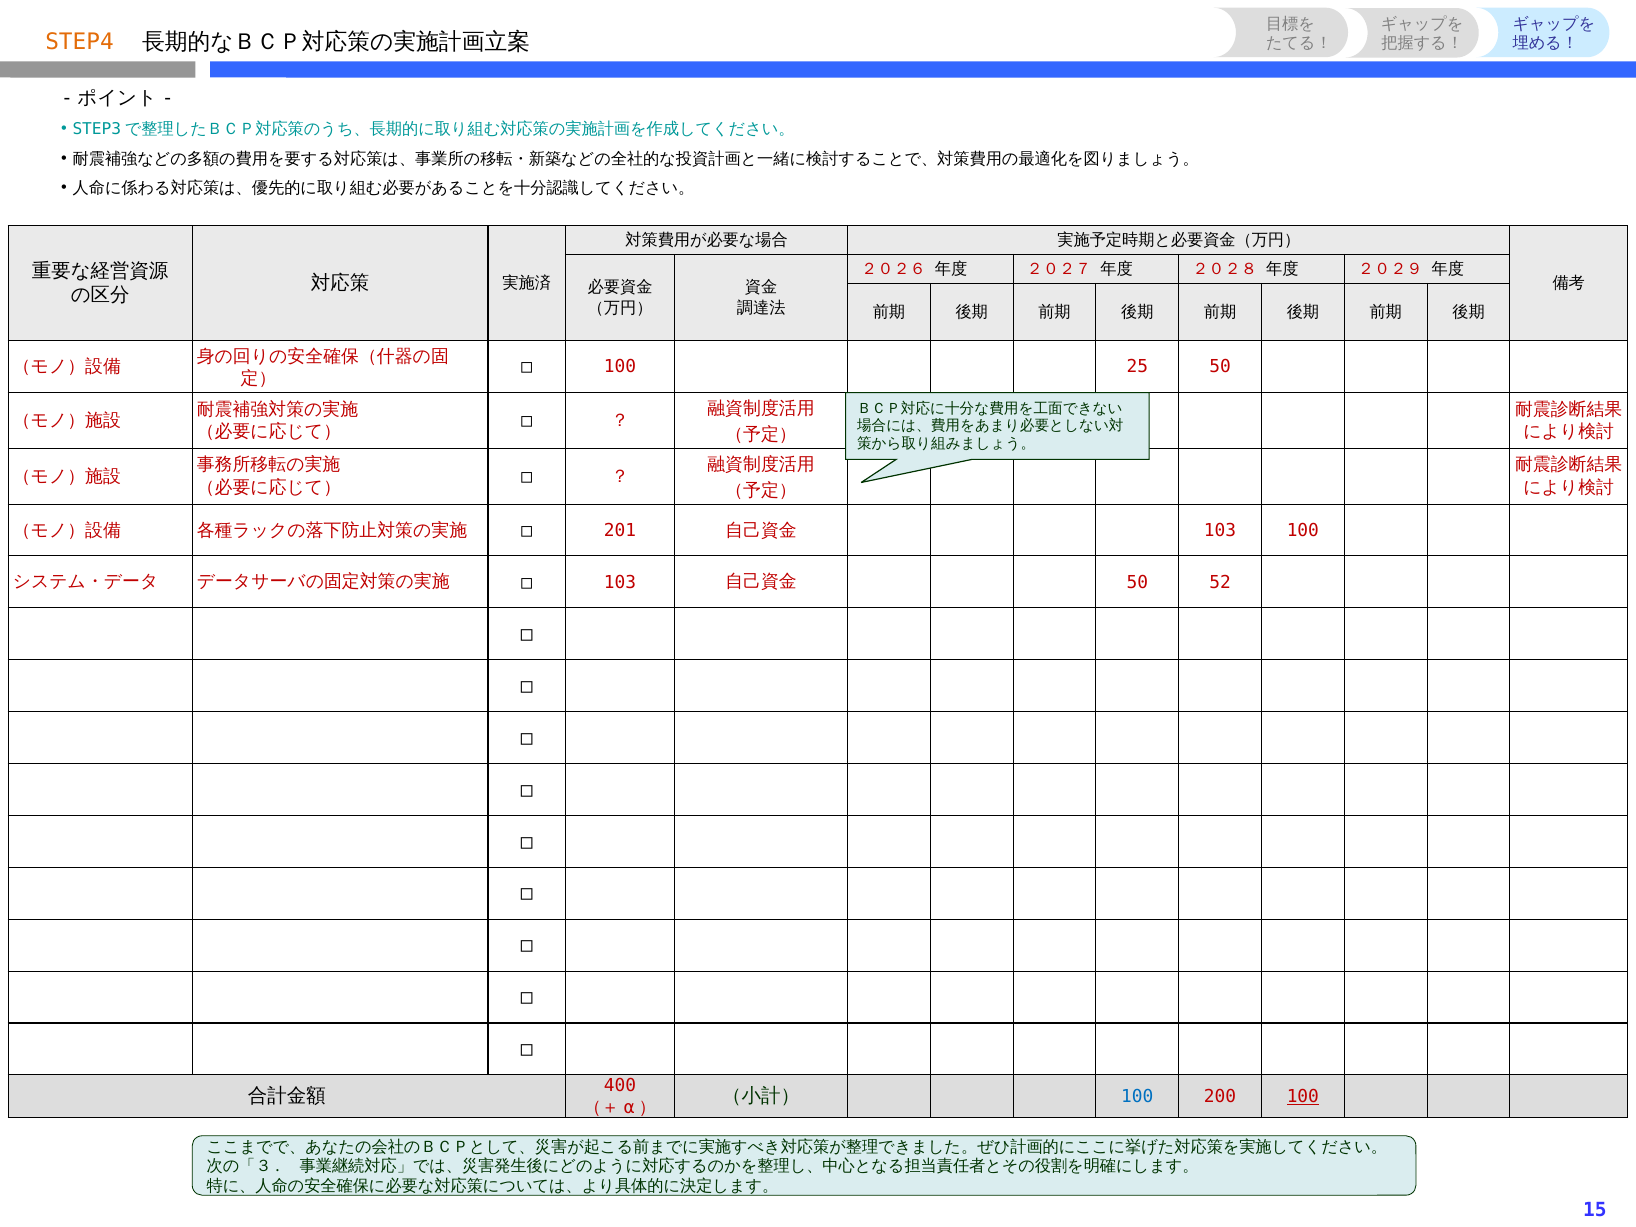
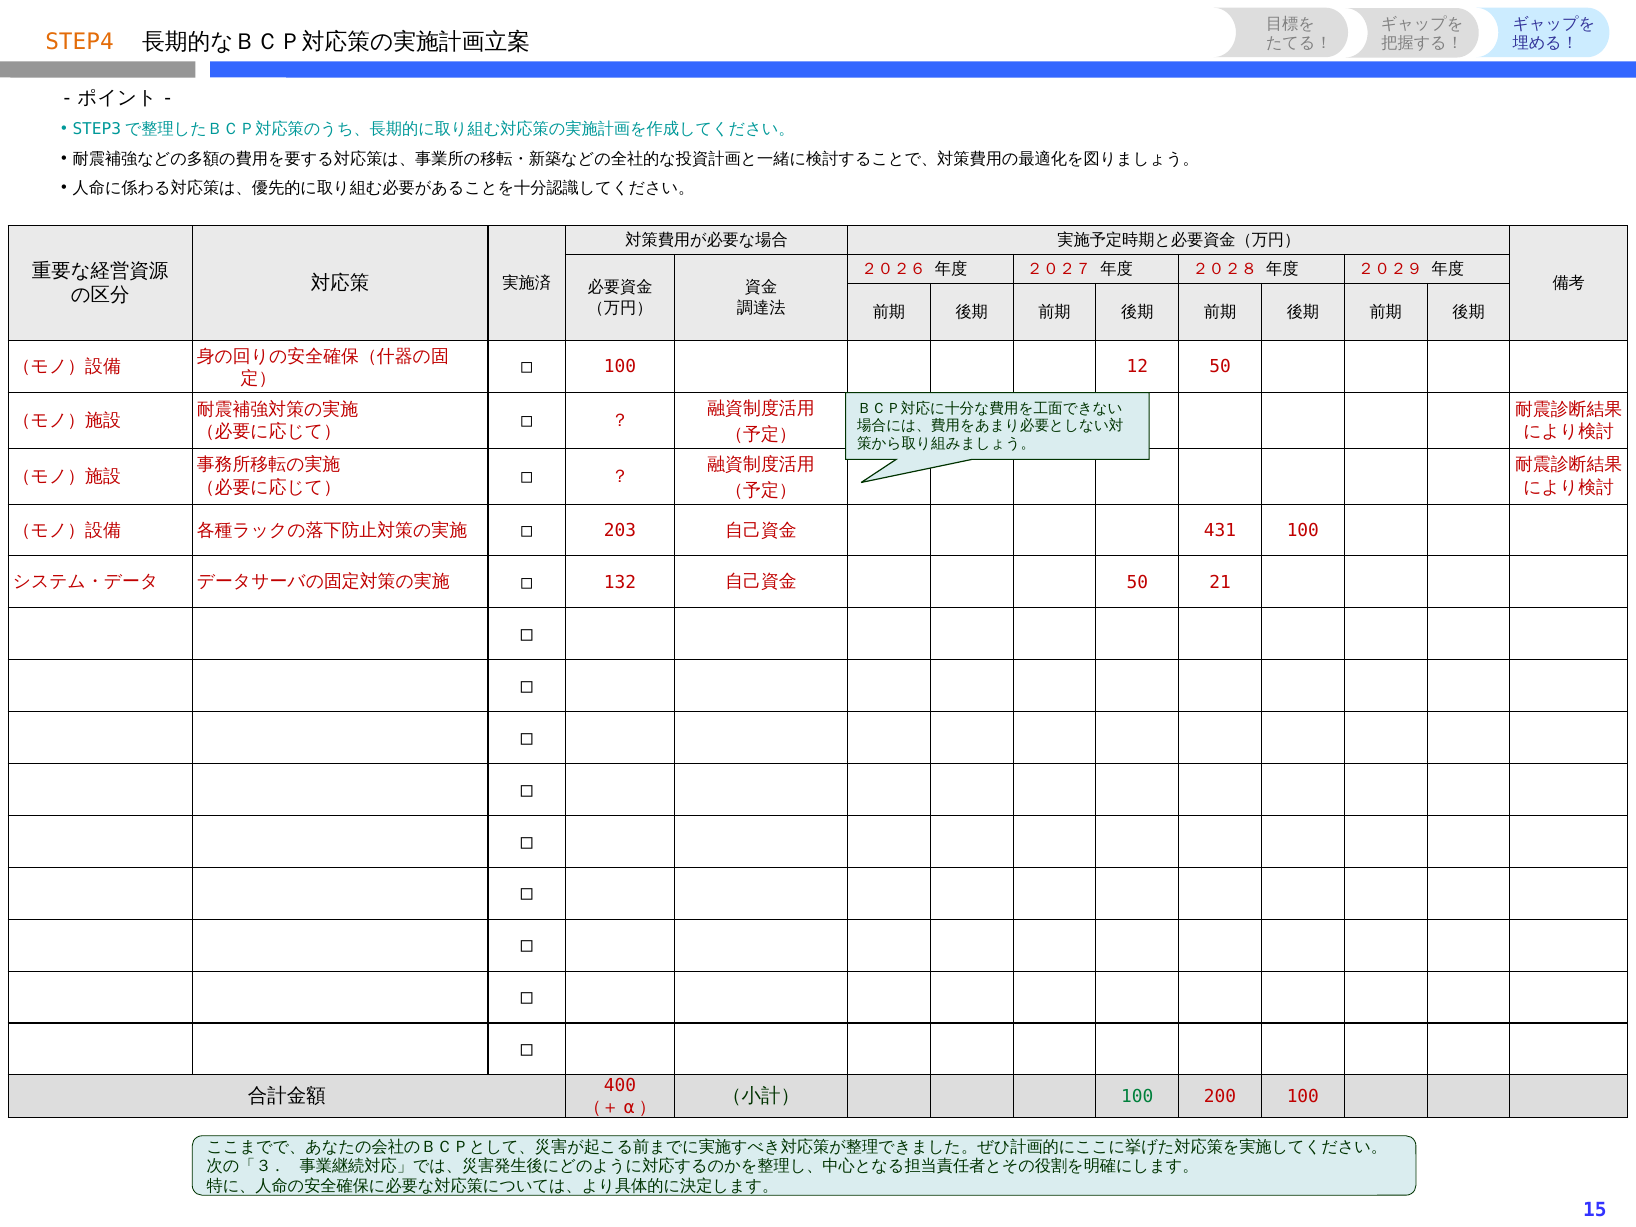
25: 25 -> 12
201: 201 -> 203
103 at (1220, 530): 103 -> 431
103 at (620, 582): 103 -> 132
52: 52 -> 21
100 at (1137, 1097) colour: blue -> green
100 at (1303, 1097) underline: present -> none
